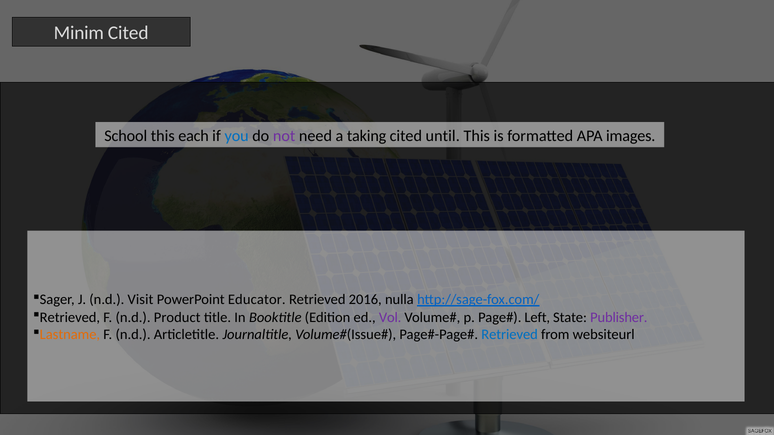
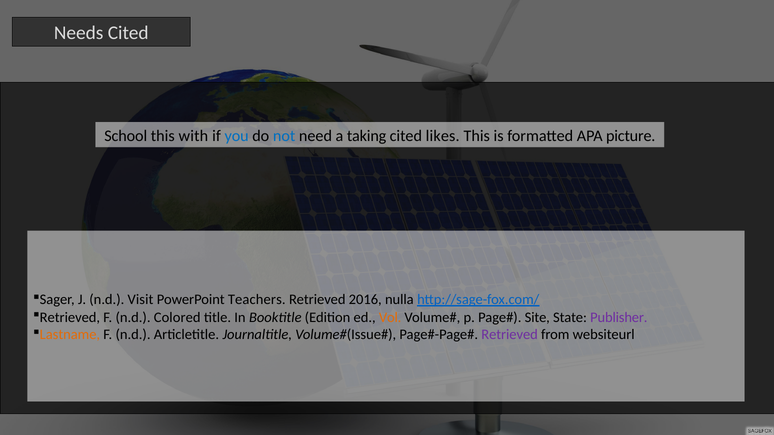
Minim: Minim -> Needs
each: each -> with
not colour: purple -> blue
until: until -> likes
images: images -> picture
Educator: Educator -> Teachers
Product: Product -> Colored
Vol colour: purple -> orange
Left: Left -> Site
Retrieved at (510, 335) colour: blue -> purple
